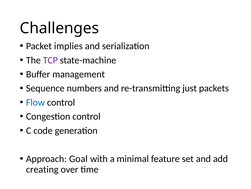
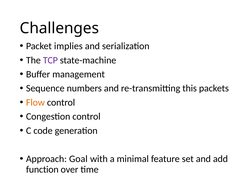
just: just -> this
Flow colour: blue -> orange
creating: creating -> function
